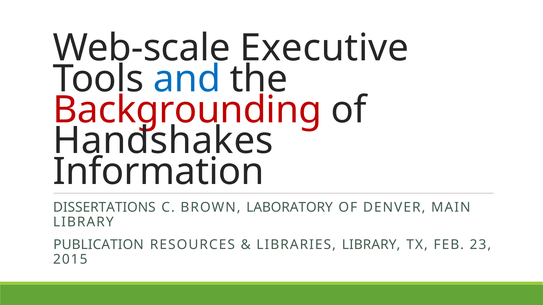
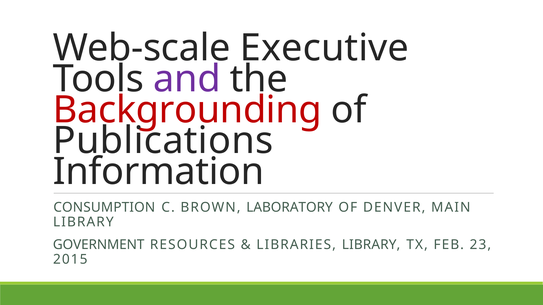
and colour: blue -> purple
Handshakes: Handshakes -> Publications
DISSERTATIONS: DISSERTATIONS -> CONSUMPTION
PUBLICATION: PUBLICATION -> GOVERNMENT
